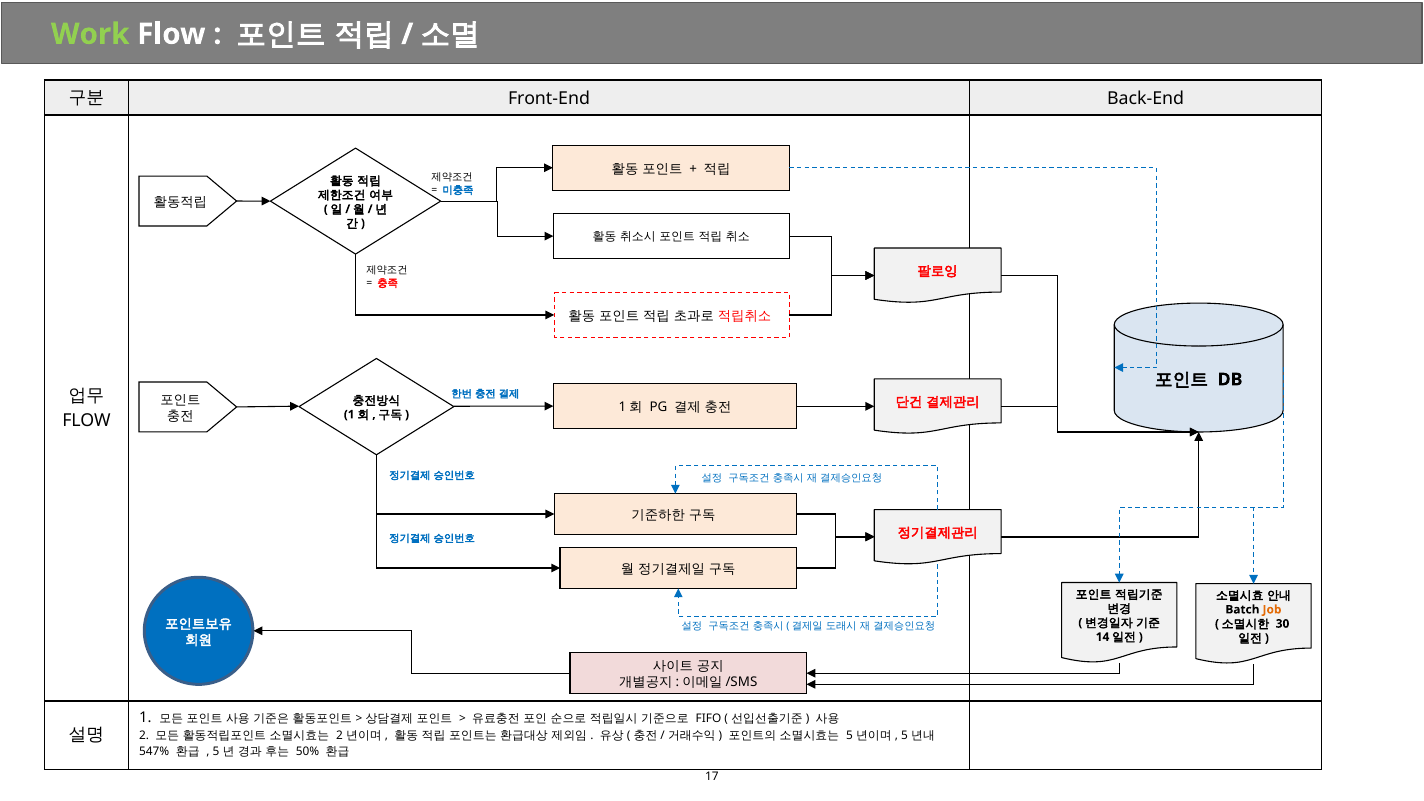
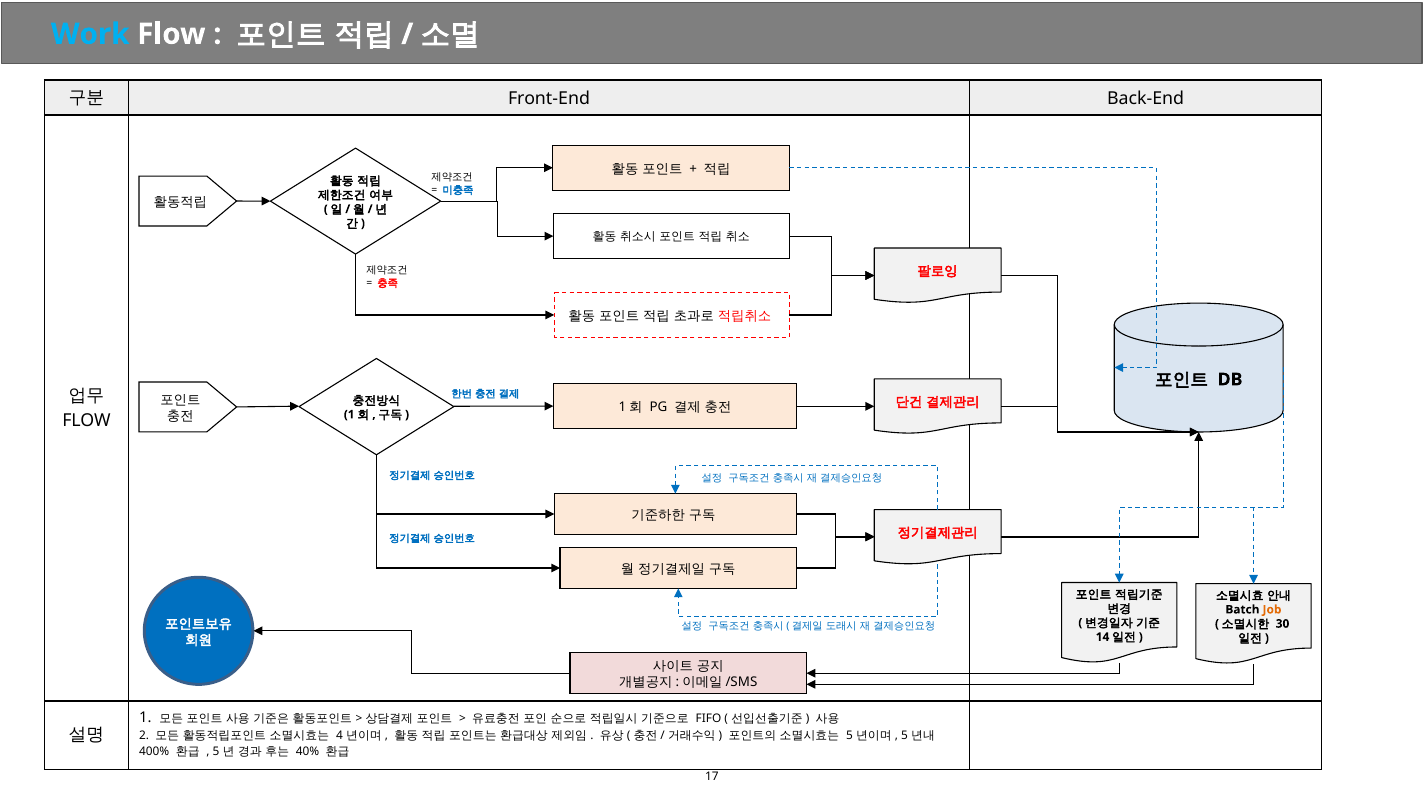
Work colour: light green -> light blue
2 at (339, 735): 2 -> 4
547%: 547% -> 400%
50%: 50% -> 40%
